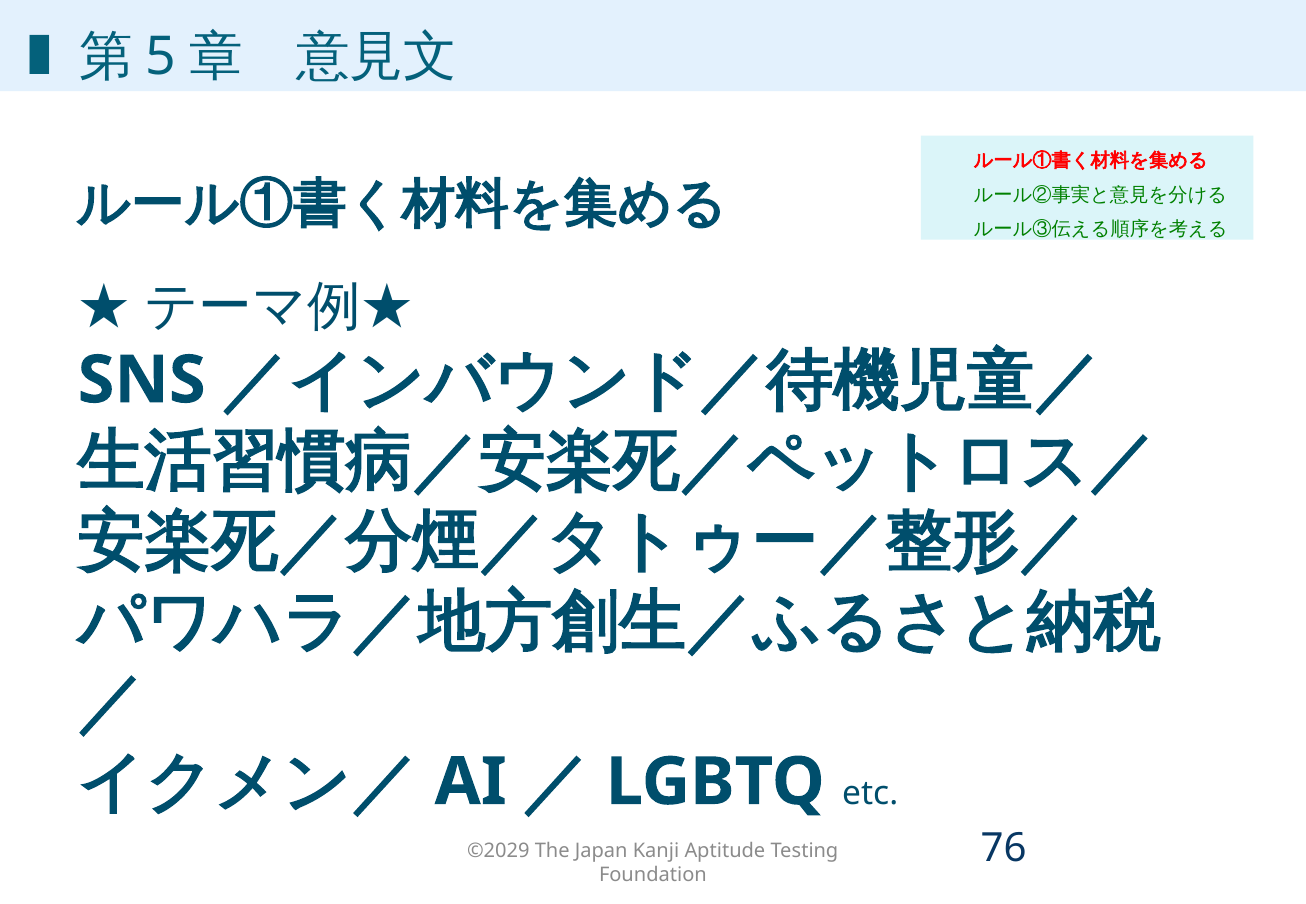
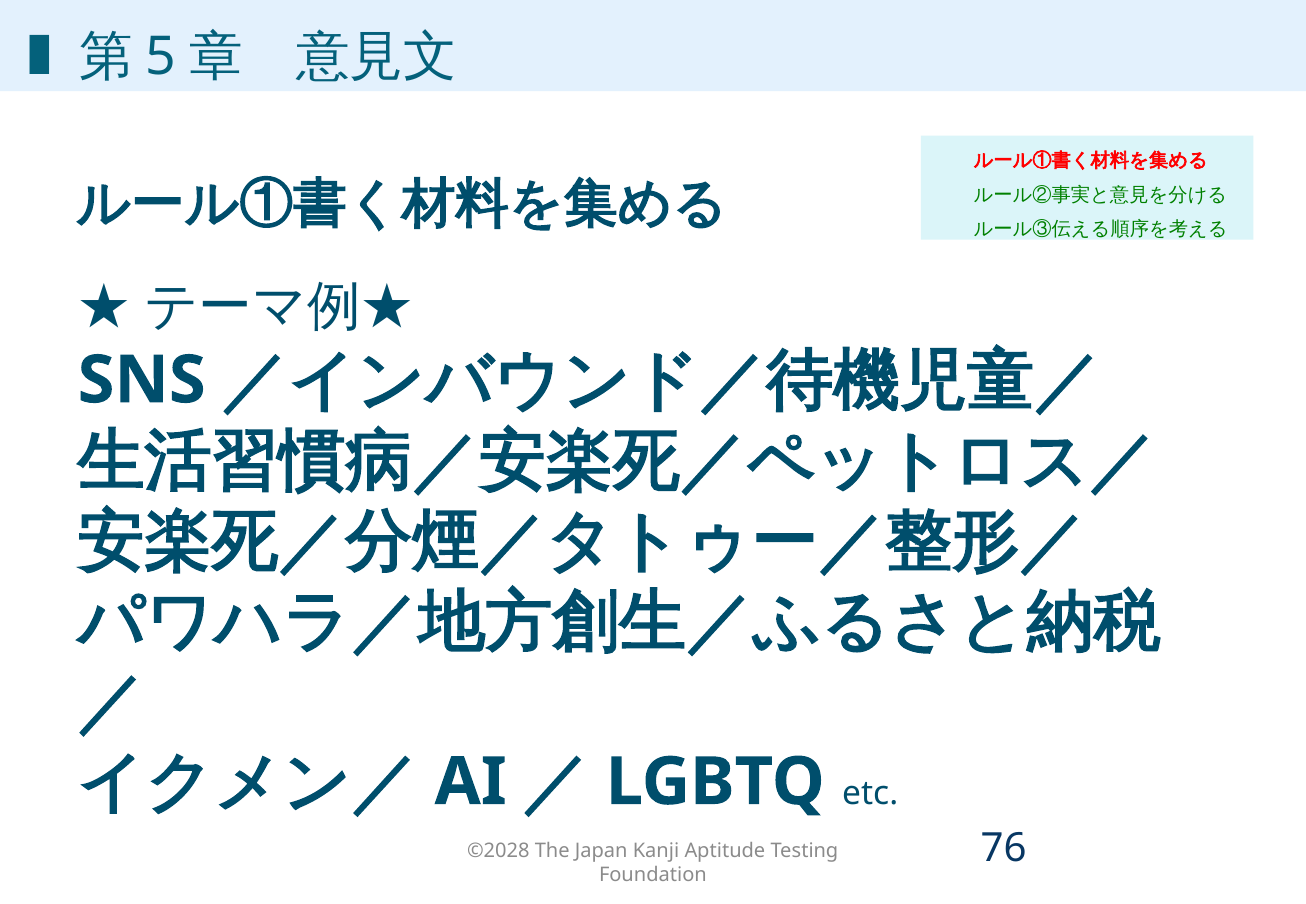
©2029: ©2029 -> ©2028
